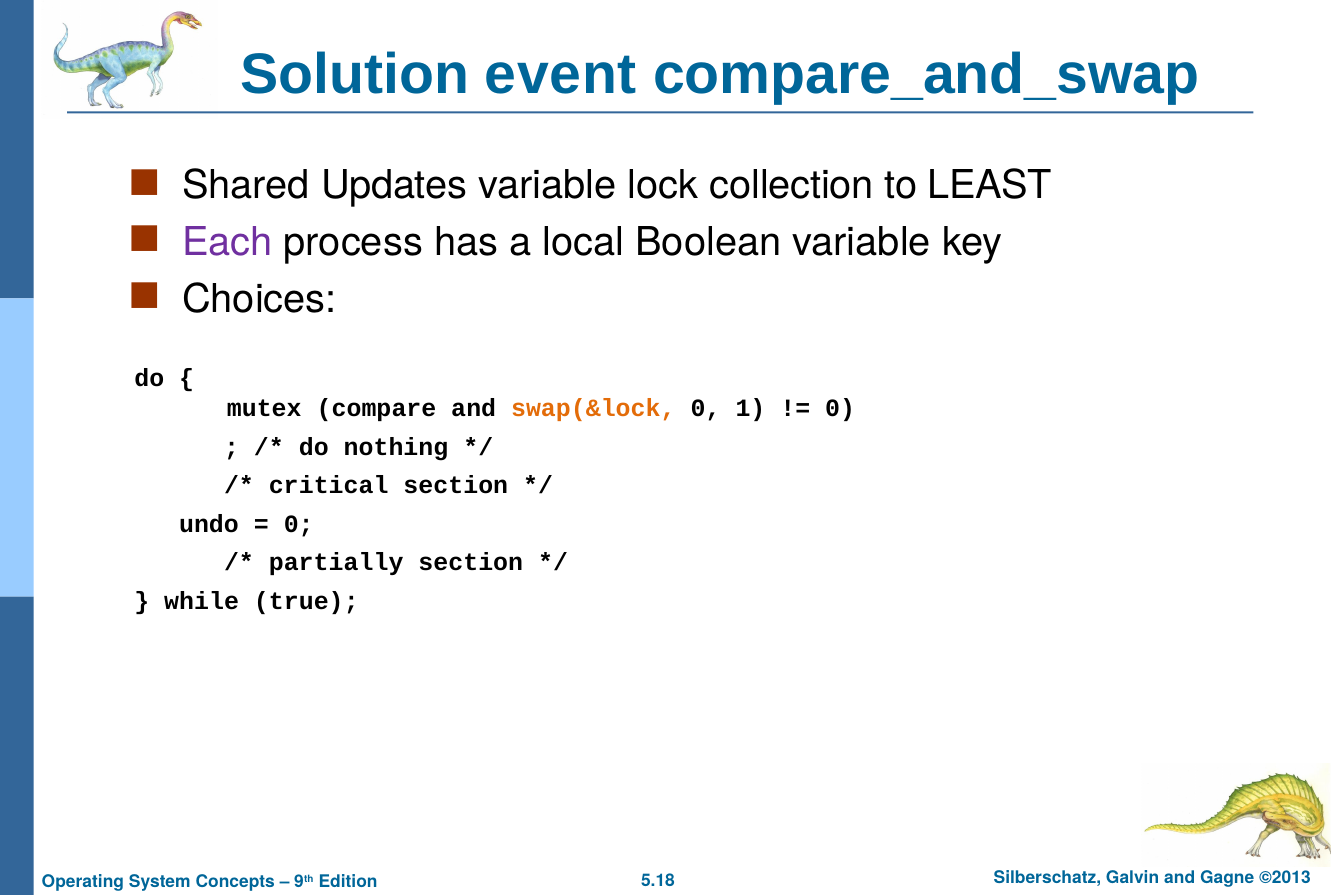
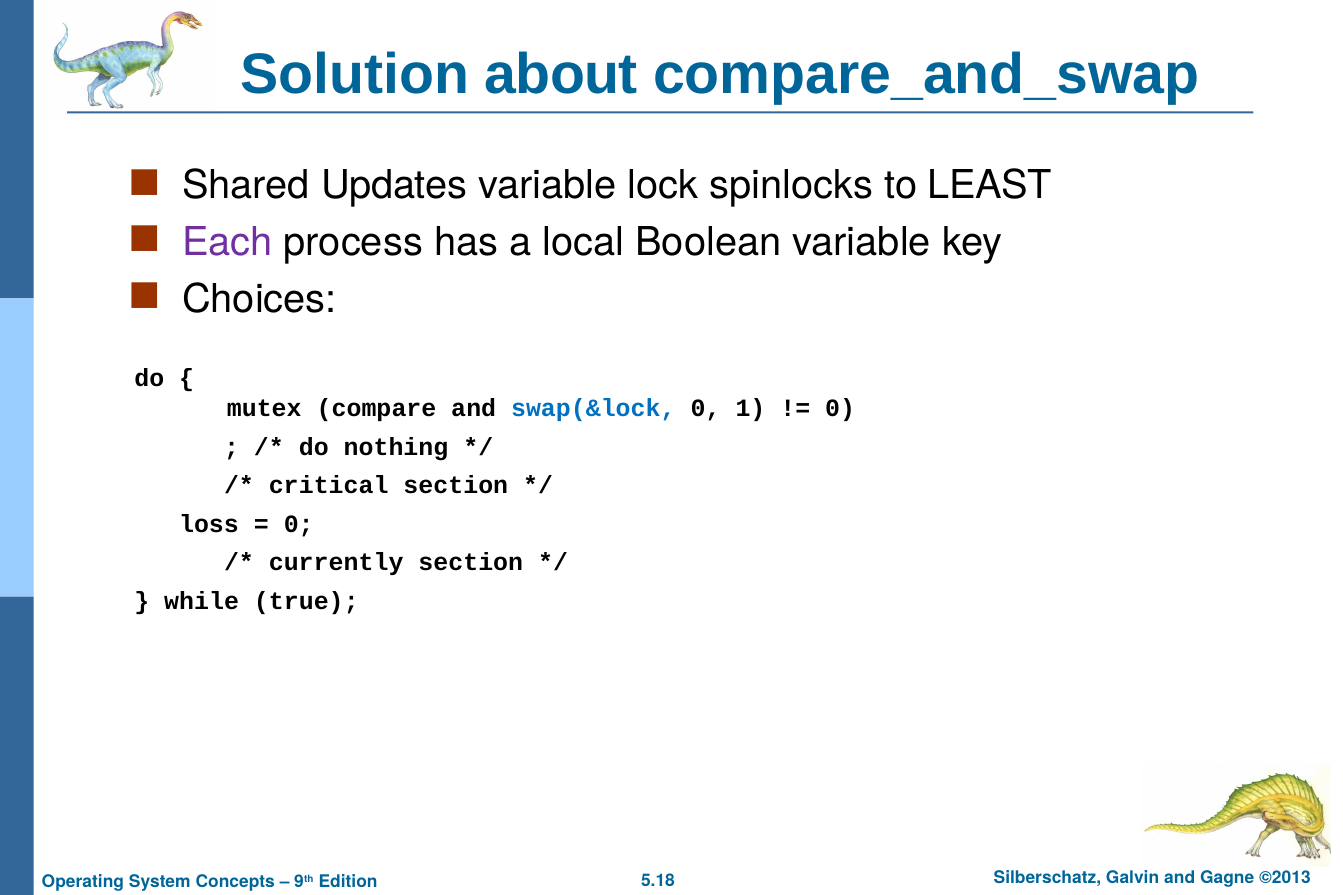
event: event -> about
collection: collection -> spinlocks
swap(&lock colour: orange -> blue
undo: undo -> loss
partially: partially -> currently
